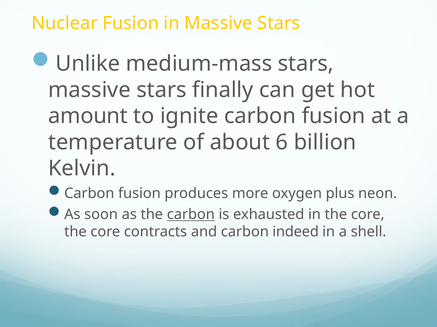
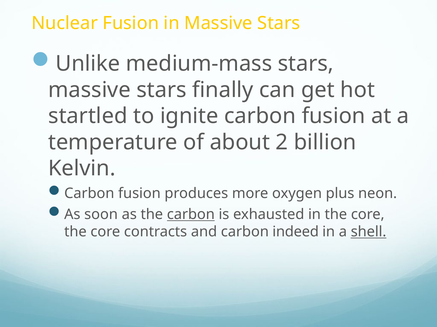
amount: amount -> startled
6: 6 -> 2
shell underline: none -> present
